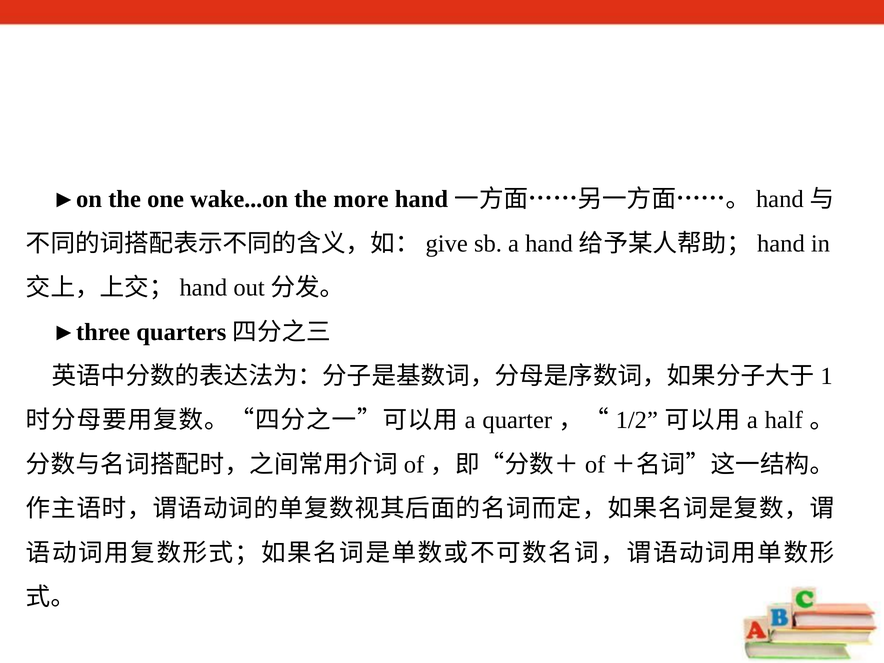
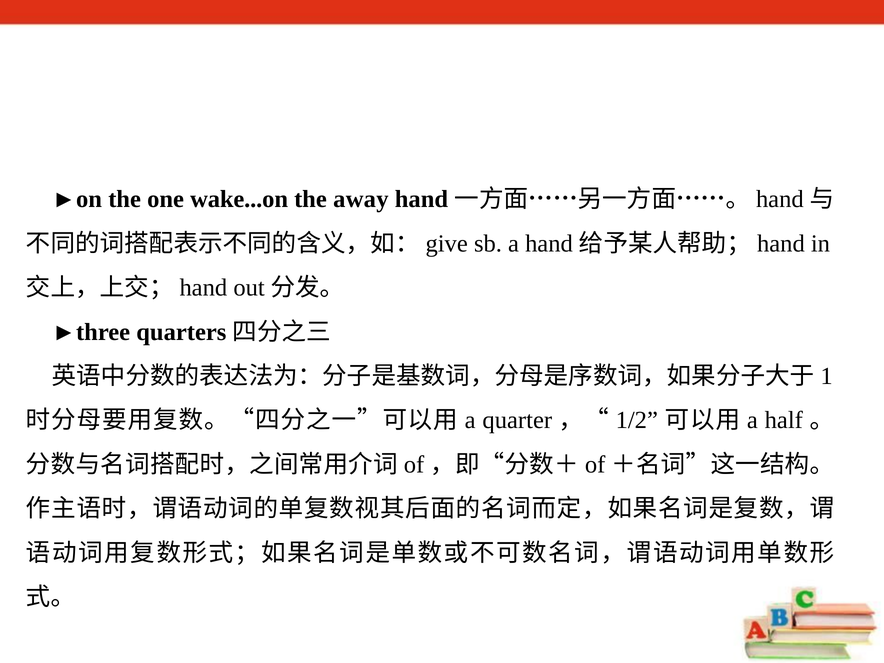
more: more -> away
